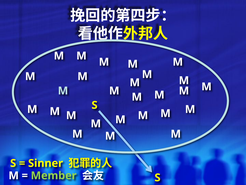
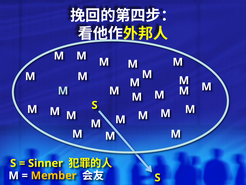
Member colour: light green -> yellow
